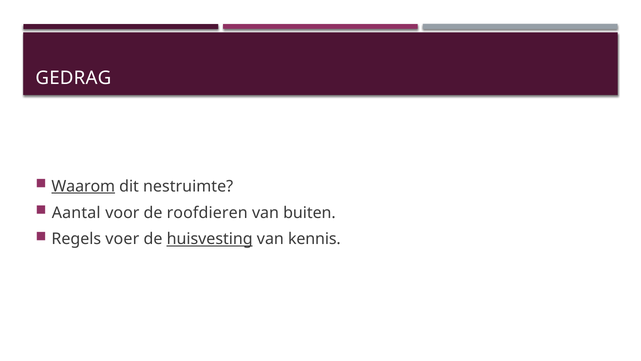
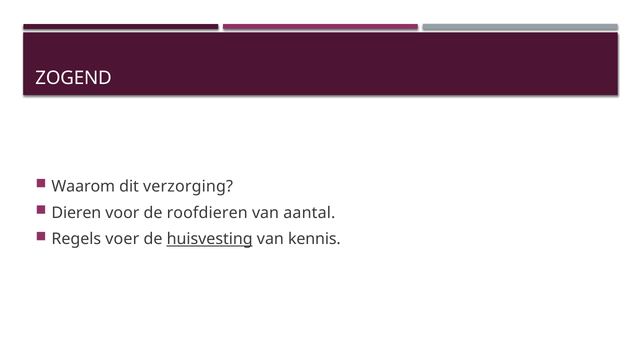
GEDRAG: GEDRAG -> ZOGEND
Waarom underline: present -> none
nestruimte: nestruimte -> verzorging
Aantal: Aantal -> Dieren
buiten: buiten -> aantal
